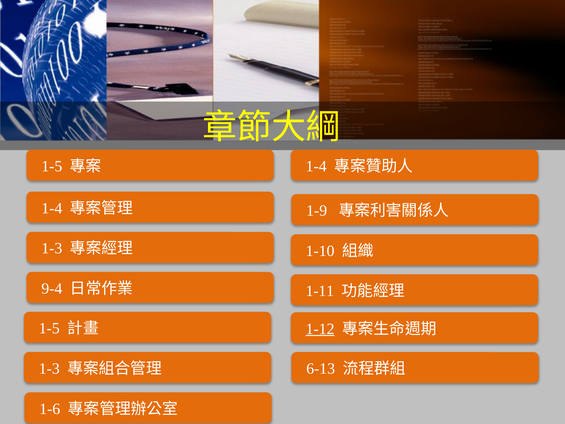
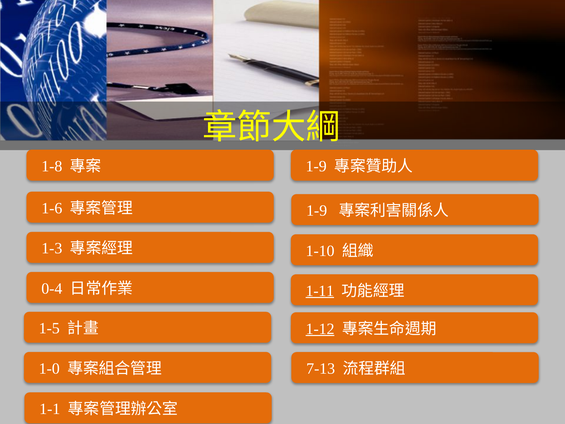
1-5 at (52, 166): 1-5 -> 1-8
1-4 at (316, 166): 1-4 -> 1-9
1-4 at (52, 208): 1-4 -> 1-6
9-4: 9-4 -> 0-4
1-11 underline: none -> present
1-3 at (49, 368): 1-3 -> 1-0
6-13: 6-13 -> 7-13
1-6: 1-6 -> 1-1
